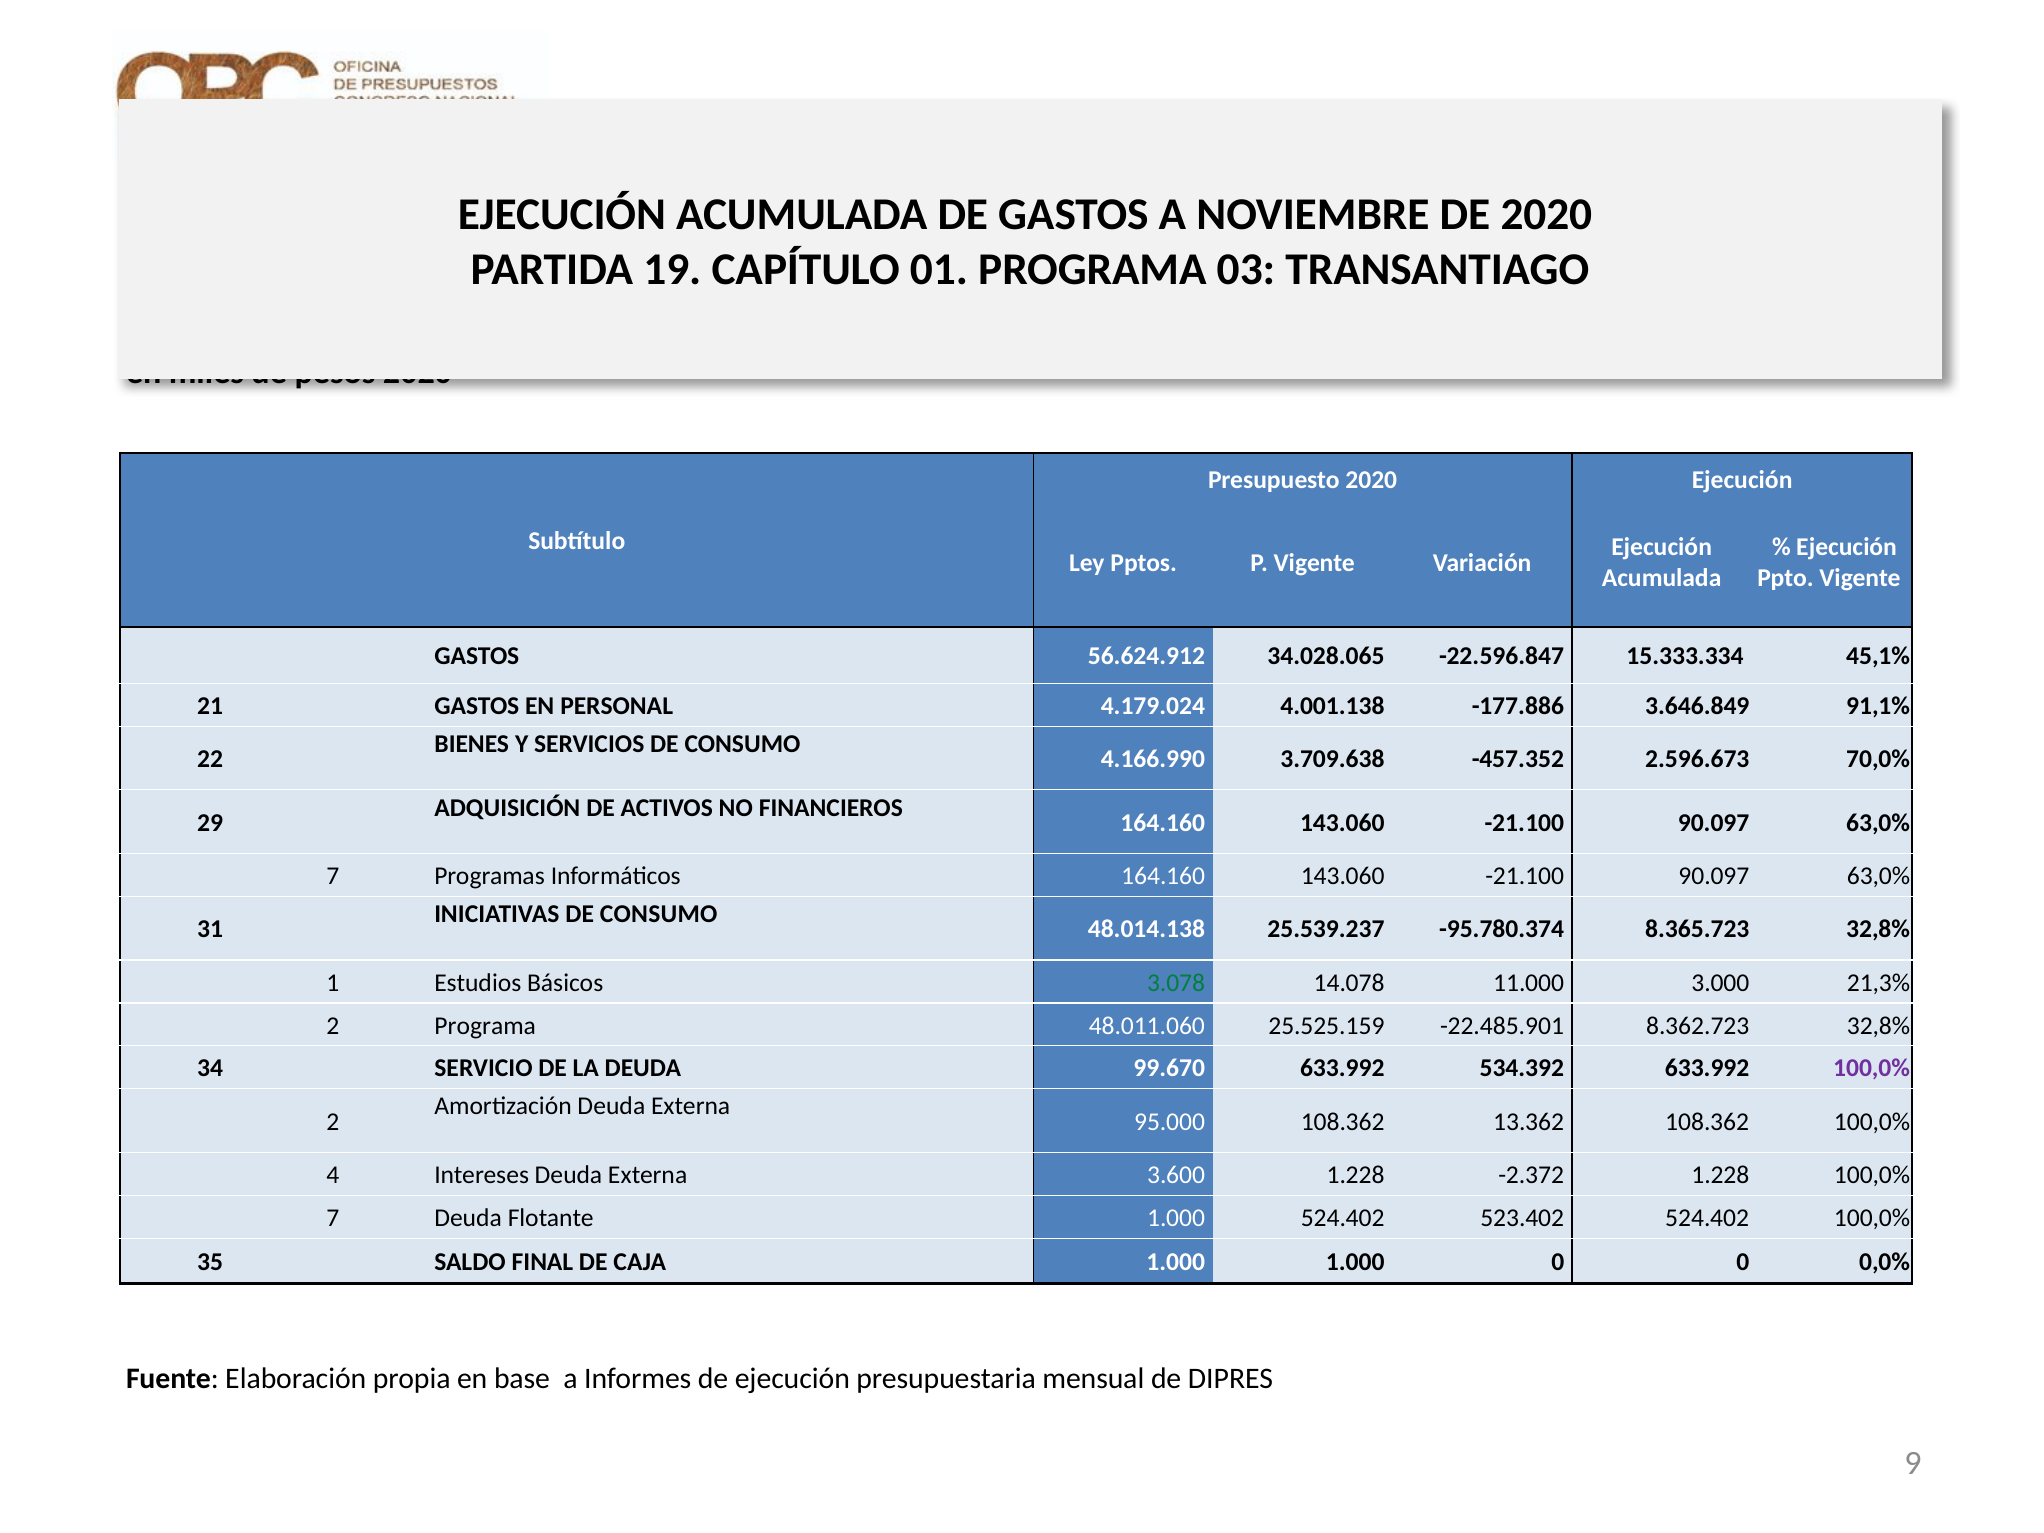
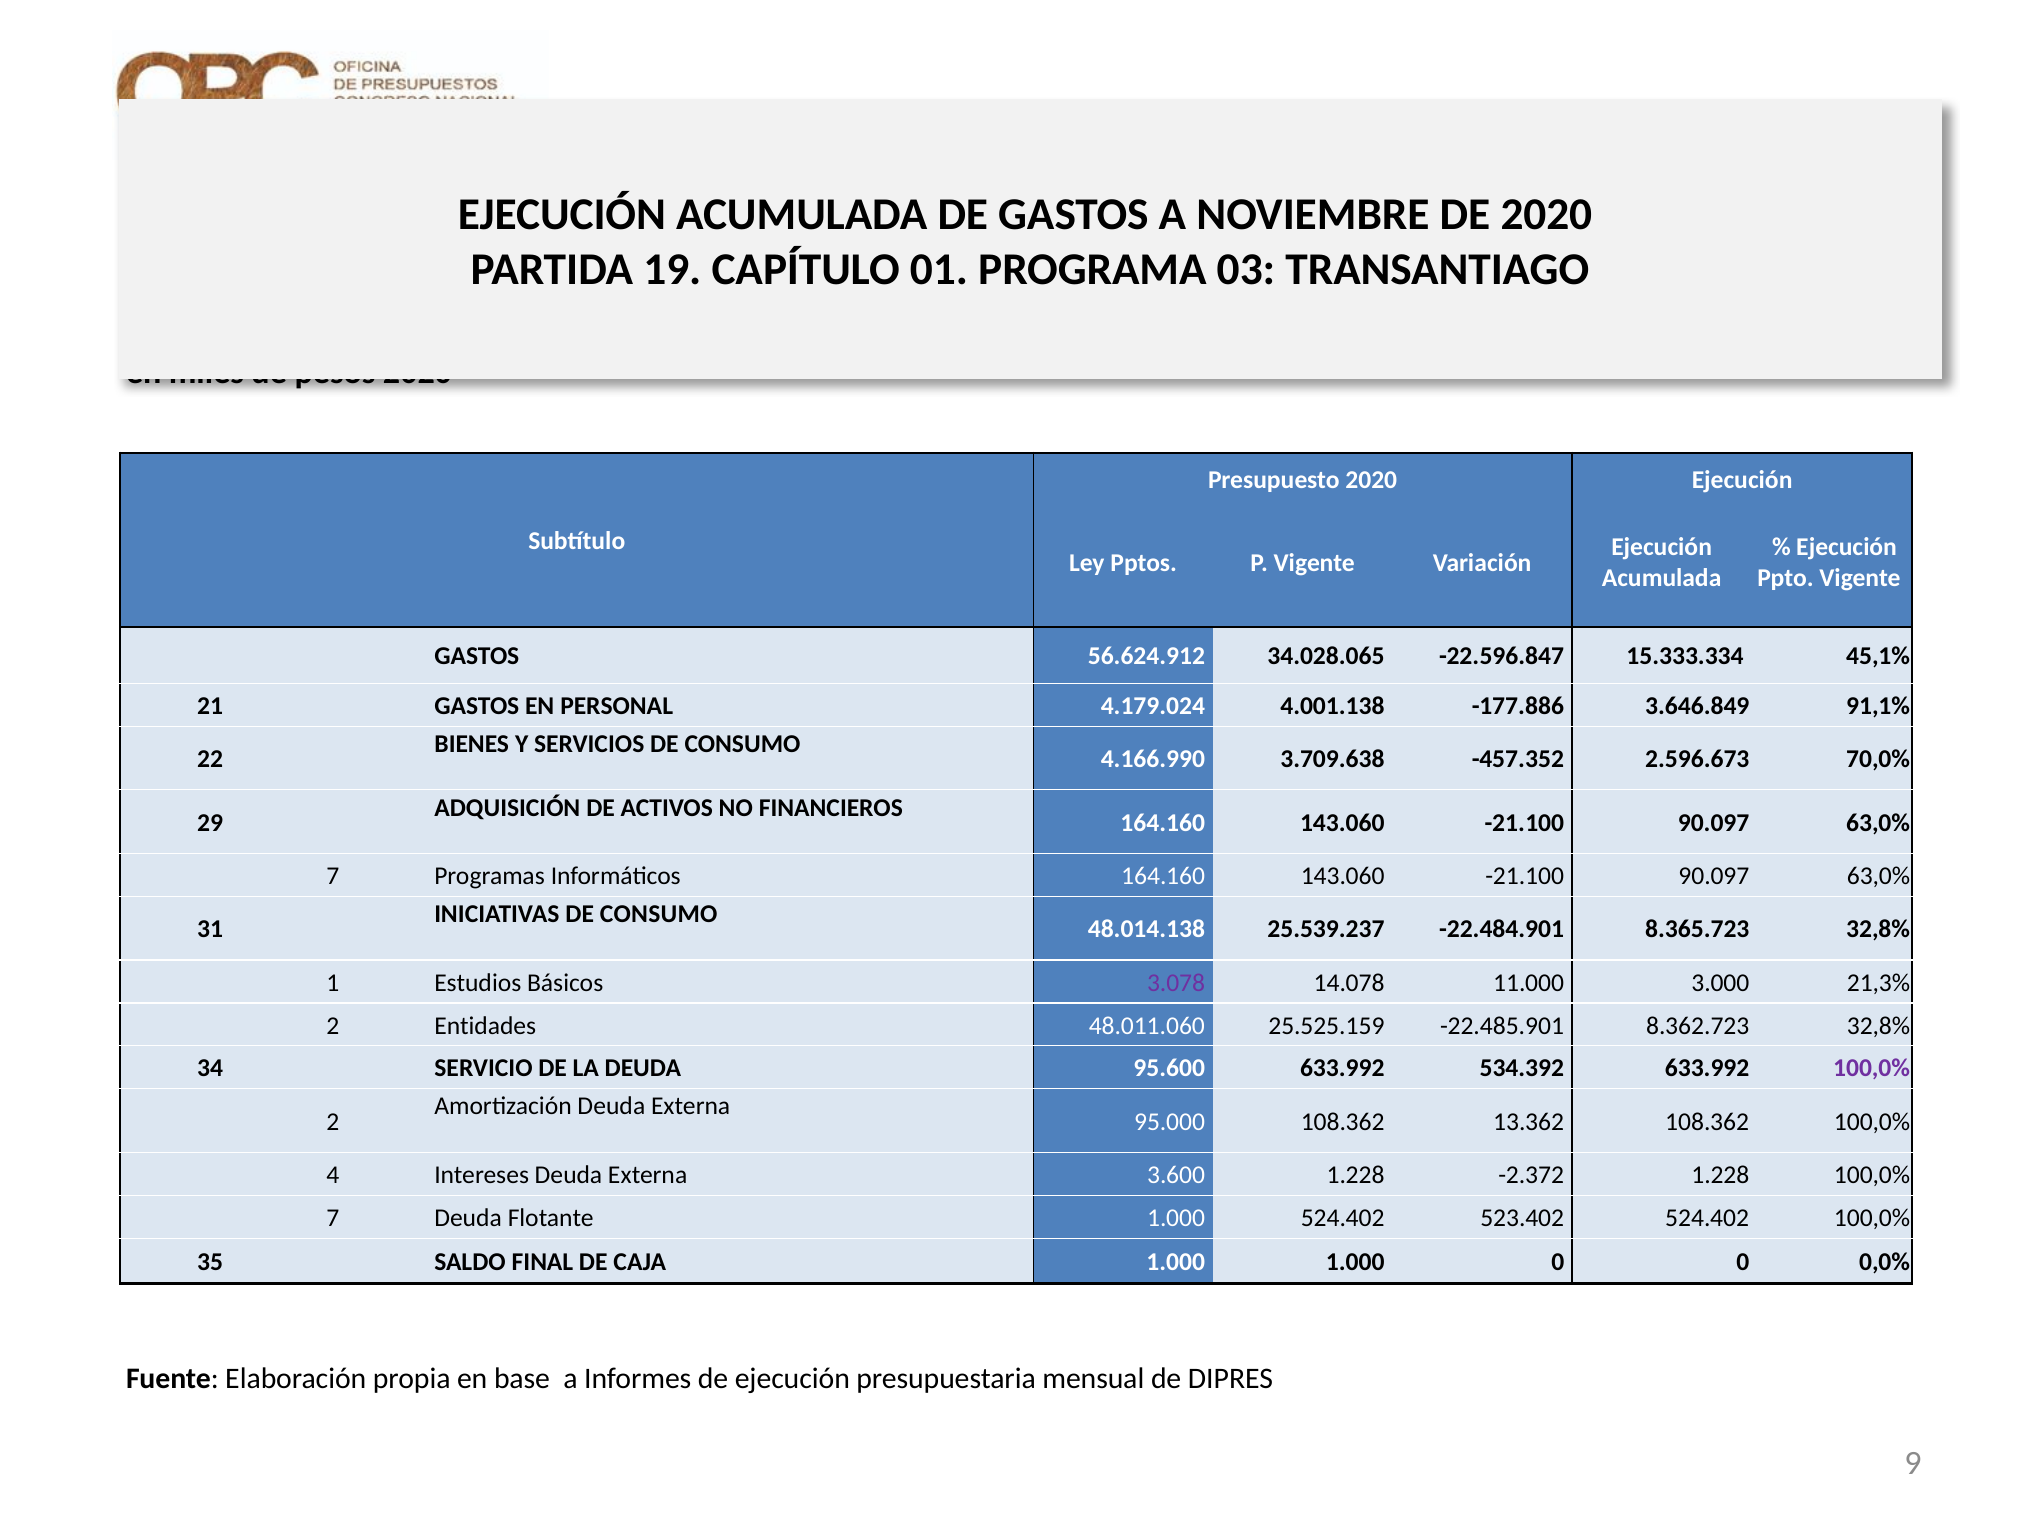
-95.780.374: -95.780.374 -> -22.484.901
3.078 colour: green -> purple
2 Programa: Programa -> Entidades
99.670: 99.670 -> 95.600
